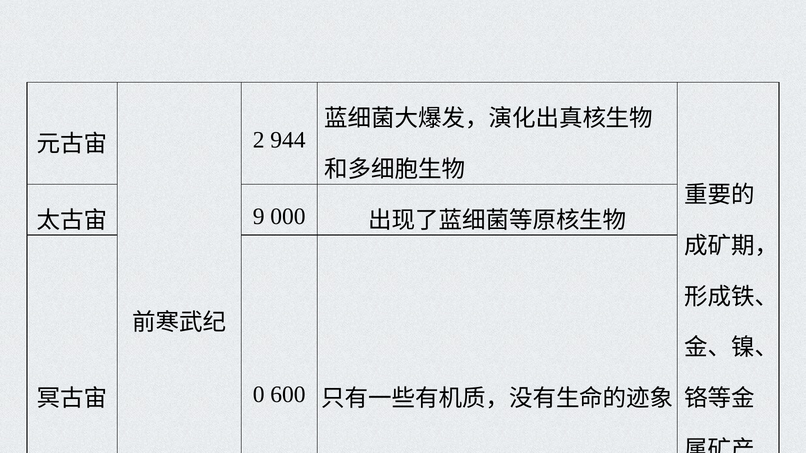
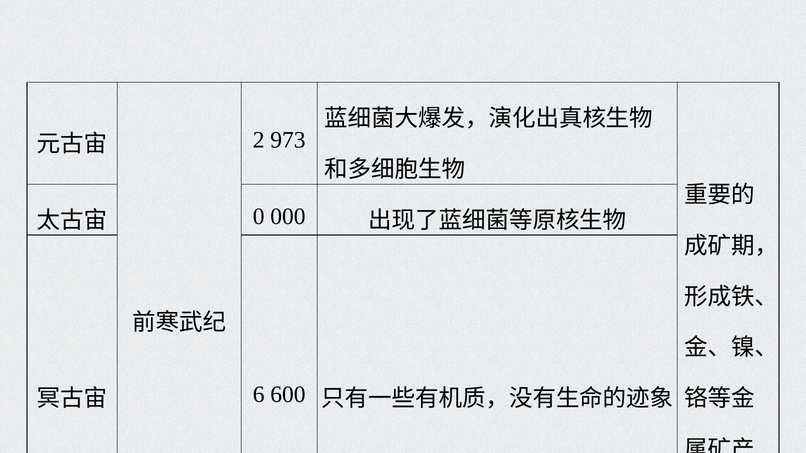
944: 944 -> 973
9: 9 -> 0
0: 0 -> 6
